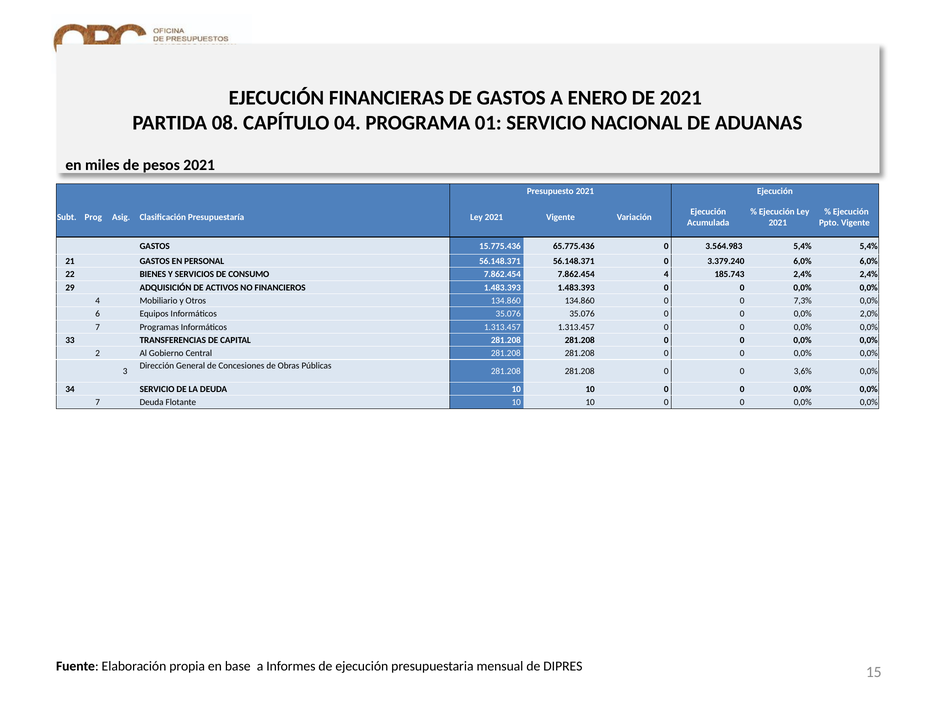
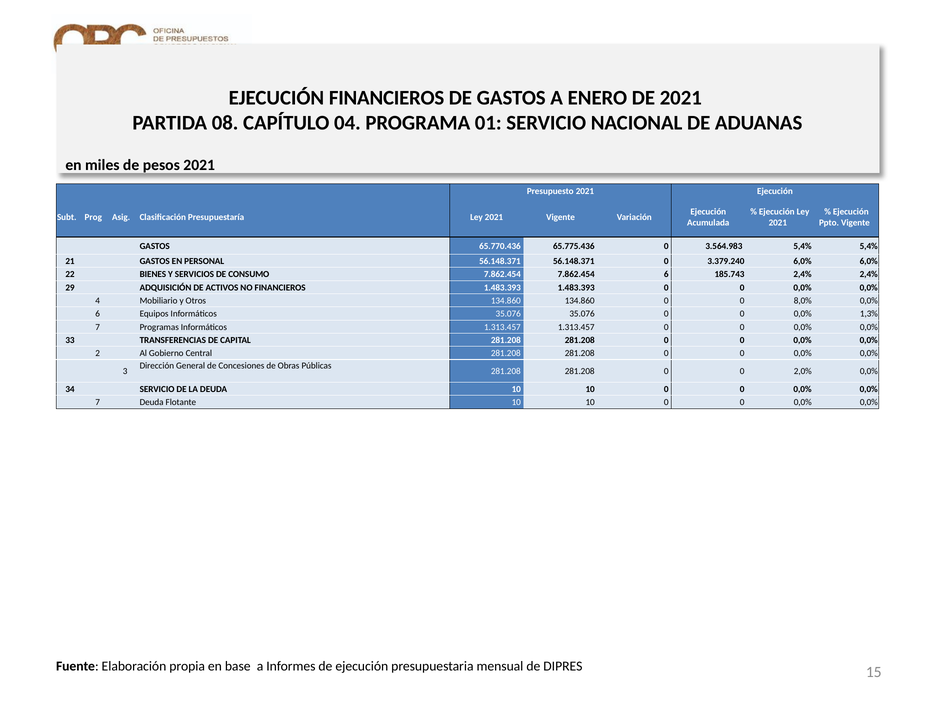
EJECUCIÓN FINANCIERAS: FINANCIERAS -> FINANCIEROS
15.775.436: 15.775.436 -> 65.770.436
7.862.454 4: 4 -> 6
7,3%: 7,3% -> 8,0%
2,0%: 2,0% -> 1,3%
3,6%: 3,6% -> 2,0%
